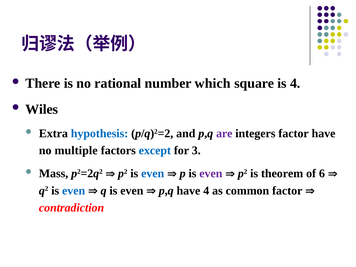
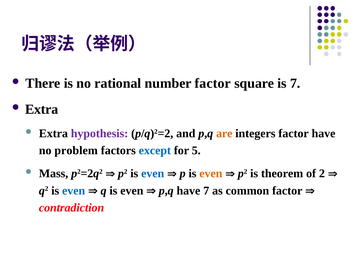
number which: which -> factor
is 4: 4 -> 7
Wiles at (42, 109): Wiles -> Extra
hypothesis colour: blue -> purple
are colour: purple -> orange
multiple: multiple -> problem
3: 3 -> 5
even at (211, 174) colour: purple -> orange
6: 6 -> 2
have 4: 4 -> 7
